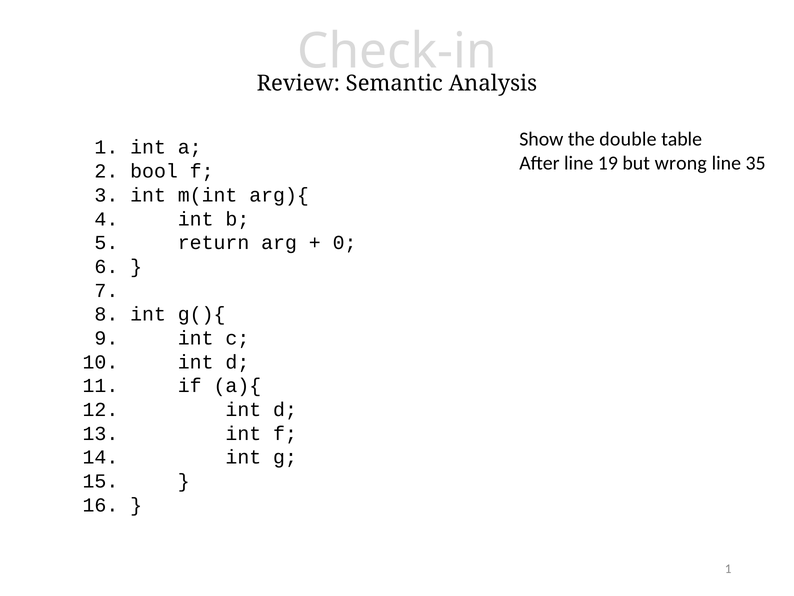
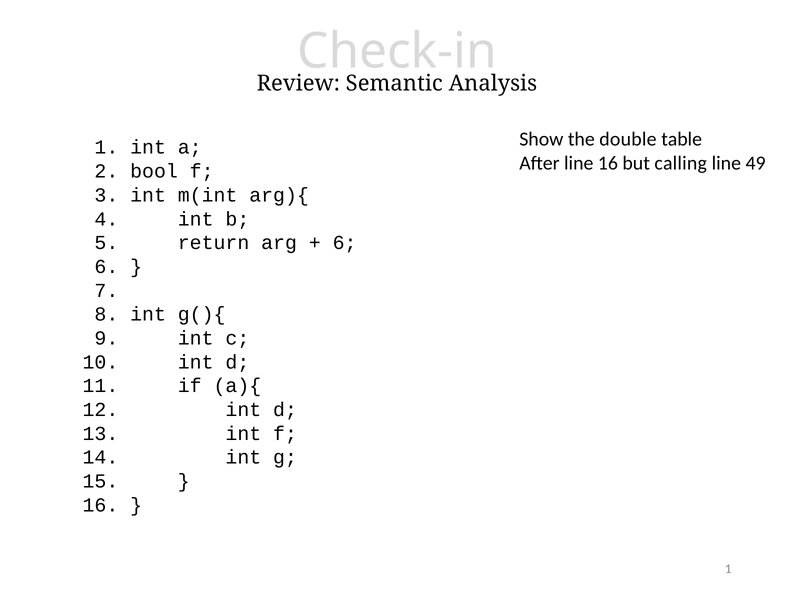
line 19: 19 -> 16
wrong: wrong -> calling
35: 35 -> 49
0 at (345, 243): 0 -> 6
